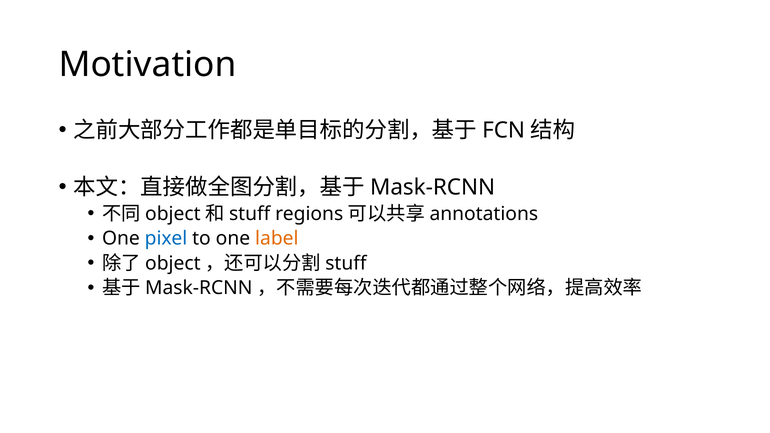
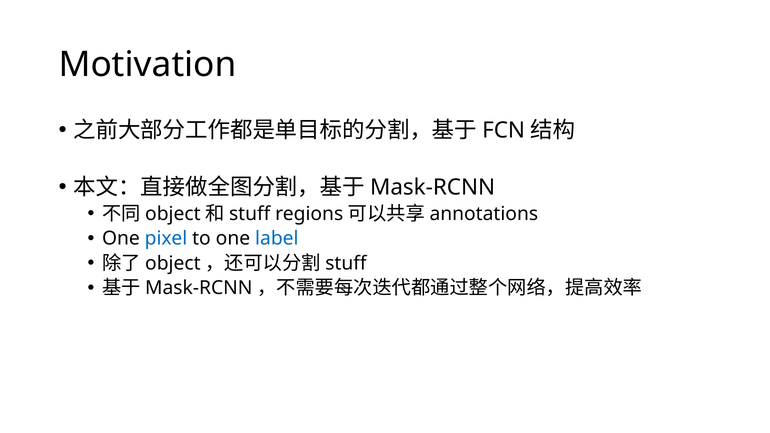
label colour: orange -> blue
